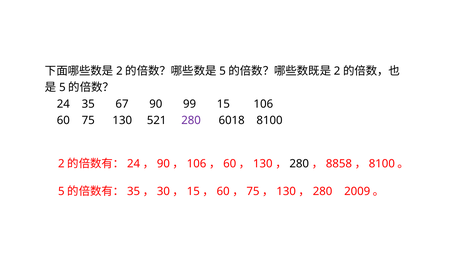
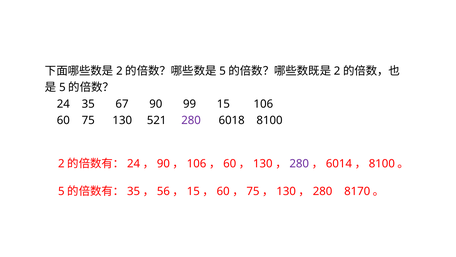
280 at (299, 164) colour: black -> purple
8858: 8858 -> 6014
30: 30 -> 56
2009: 2009 -> 8170
